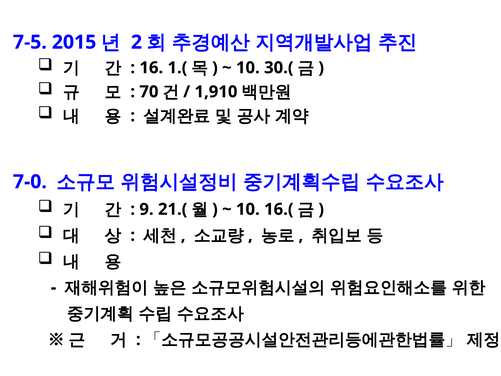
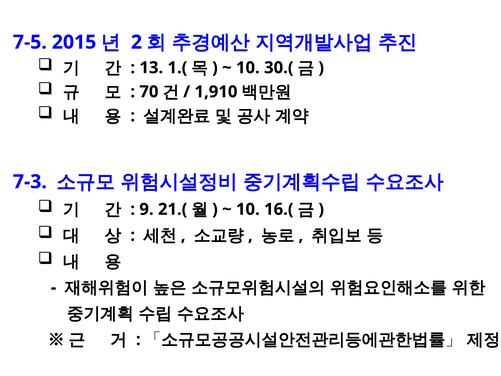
16: 16 -> 13
7-0: 7-0 -> 7-3
